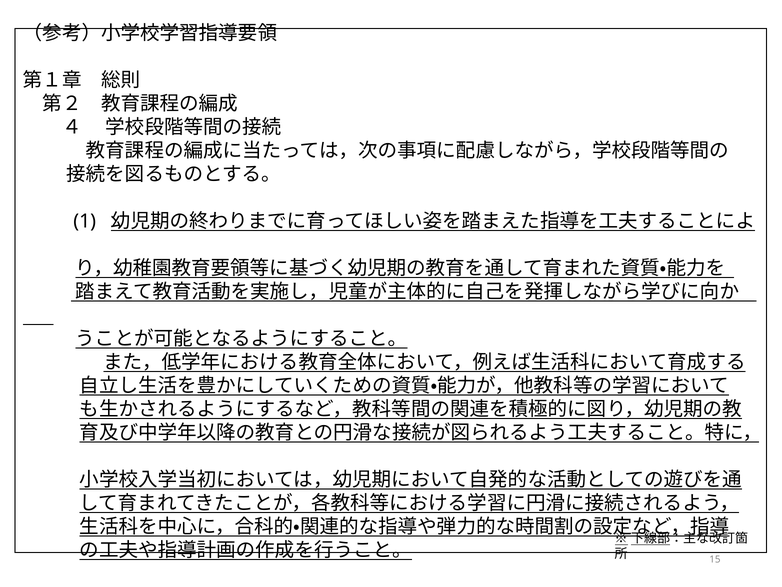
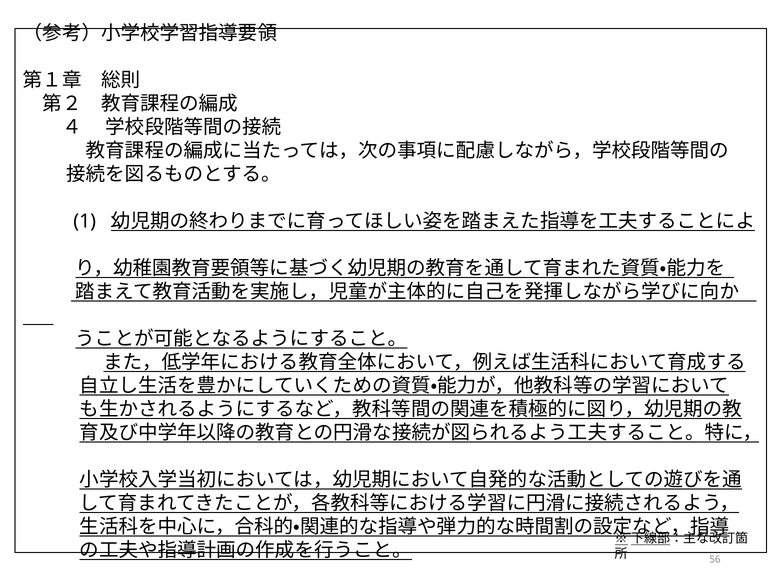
15: 15 -> 56
